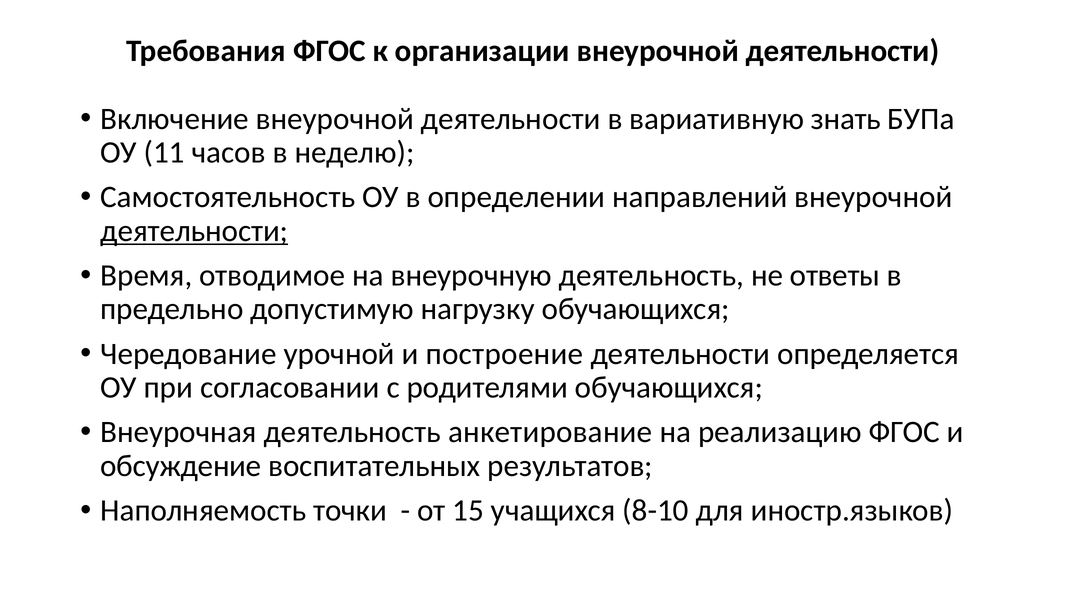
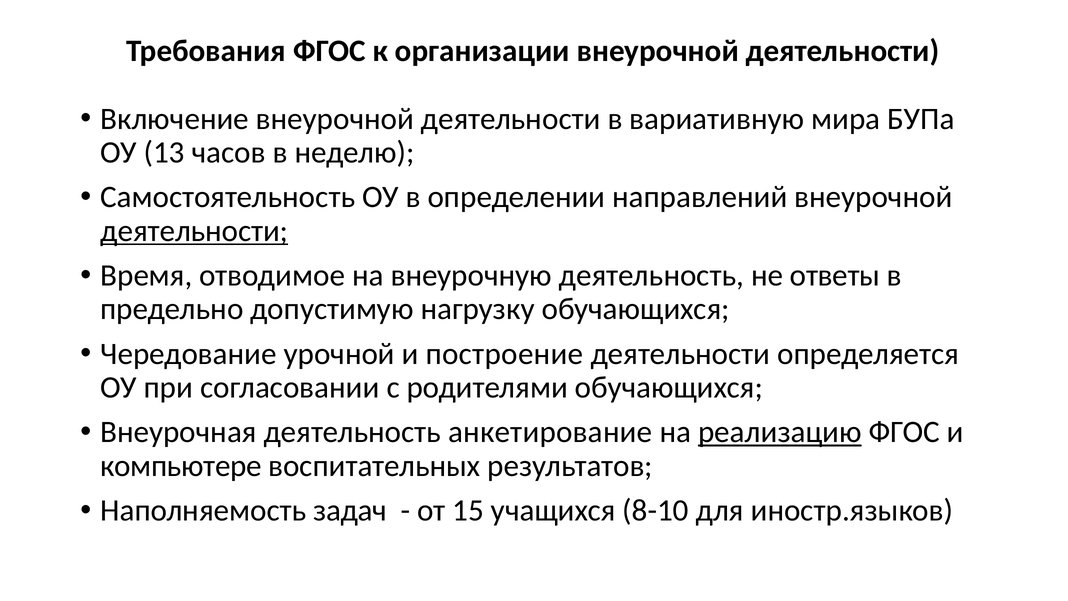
знать: знать -> мира
11: 11 -> 13
реализацию underline: none -> present
обсуждение: обсуждение -> компьютере
точки: точки -> задач
